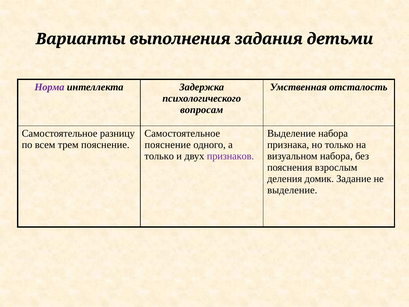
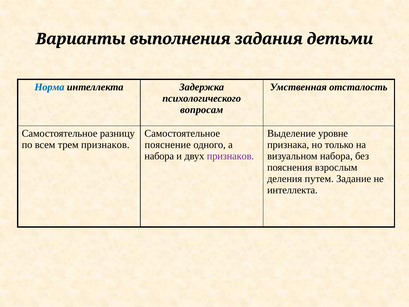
Норма colour: purple -> blue
Выделение набора: набора -> уровне
трем пояснение: пояснение -> признаков
только at (159, 156): только -> набора
домик: домик -> путем
выделение at (292, 190): выделение -> интеллекта
